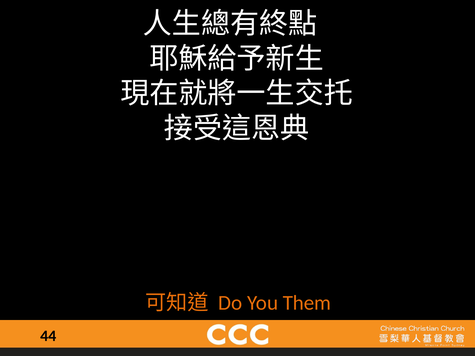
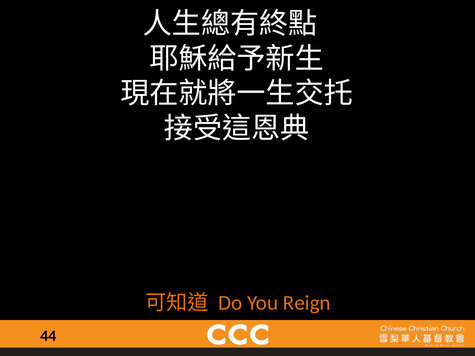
Them: Them -> Reign
